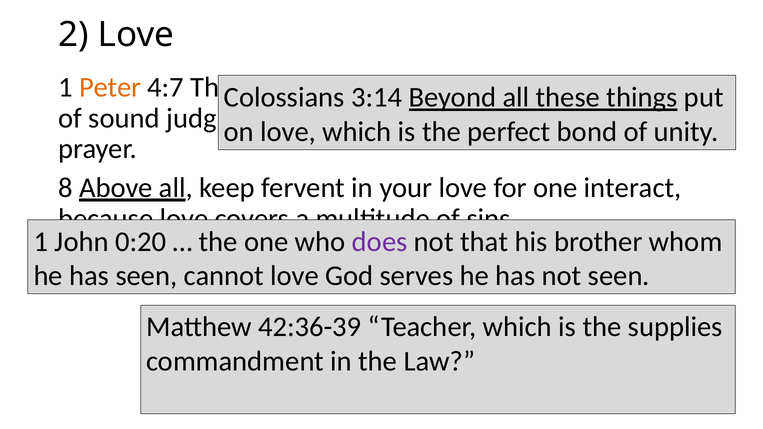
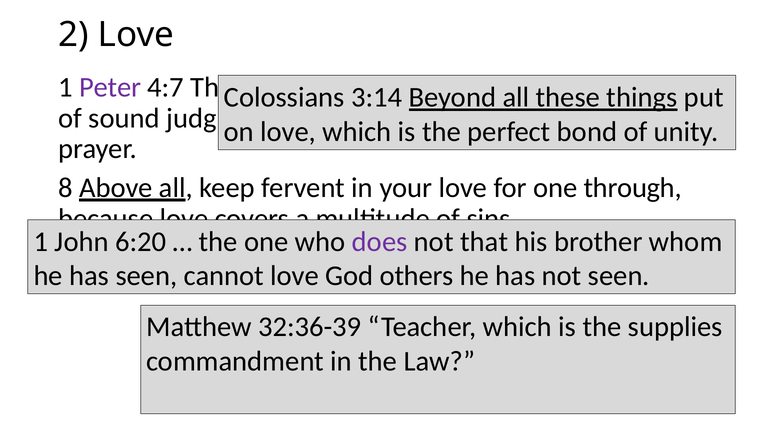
Peter colour: orange -> purple
interact: interact -> through
0:20: 0:20 -> 6:20
serves: serves -> others
42:36-39: 42:36-39 -> 32:36-39
